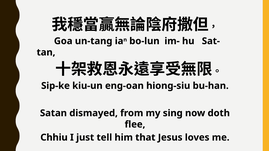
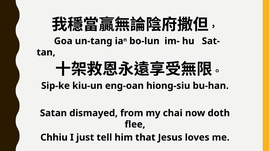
sing: sing -> chai
